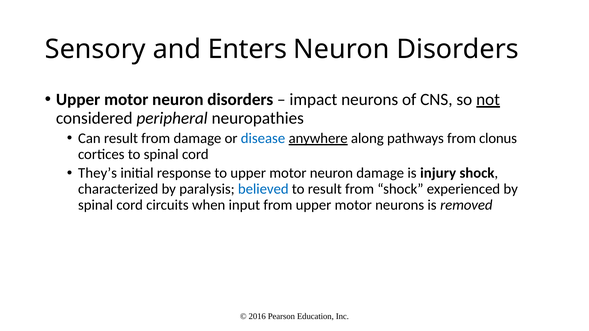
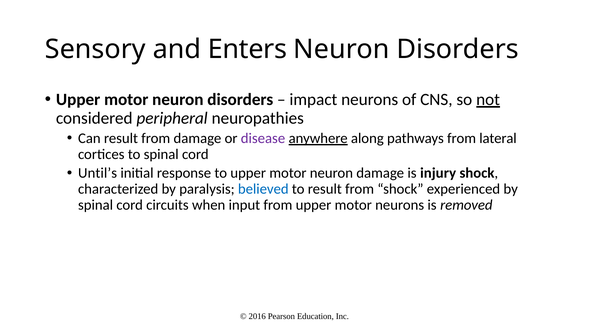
disease colour: blue -> purple
clonus: clonus -> lateral
They’s: They’s -> Until’s
